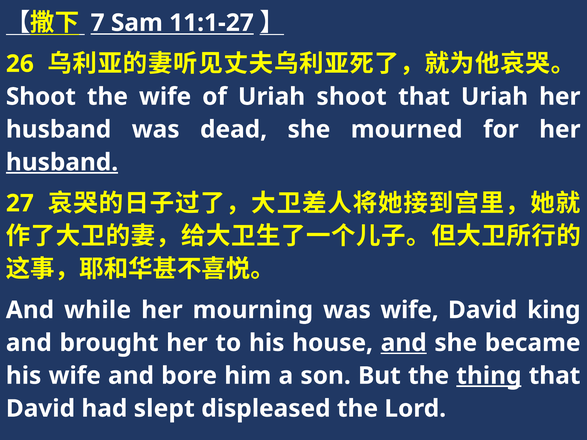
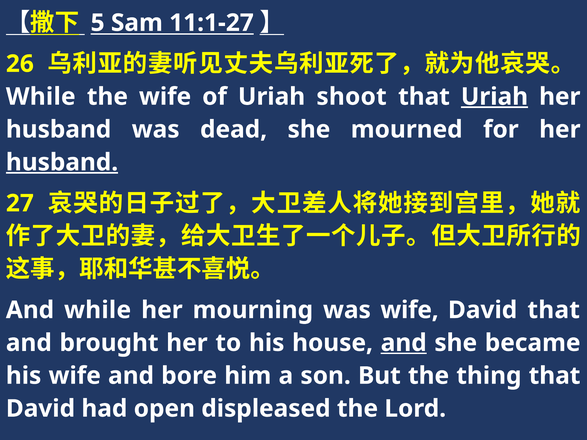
7: 7 -> 5
Shoot at (41, 97): Shoot -> While
Uriah at (494, 97) underline: none -> present
David king: king -> that
thing underline: present -> none
slept: slept -> open
